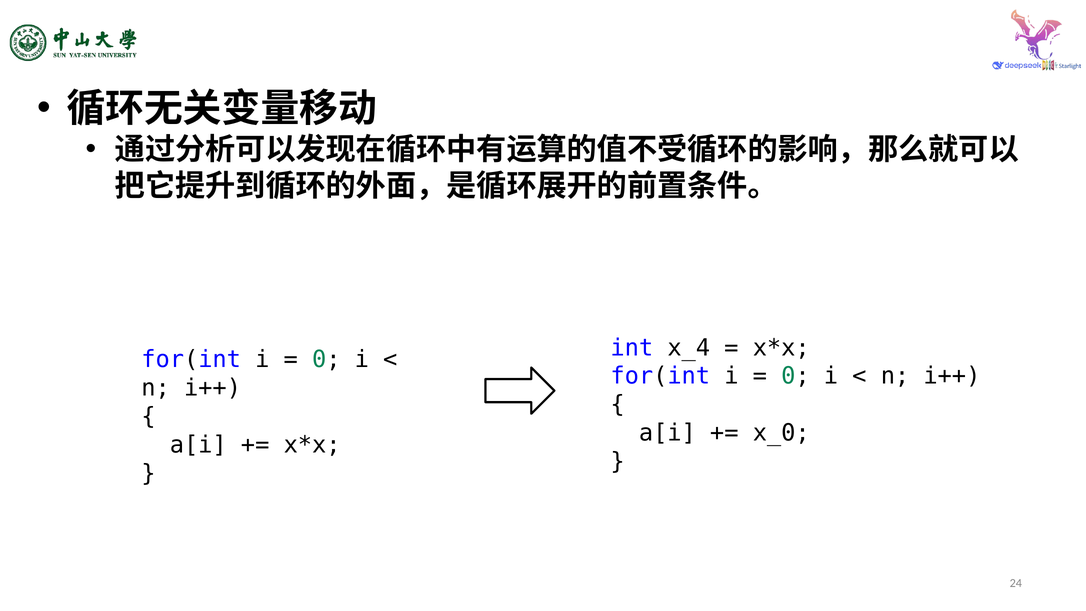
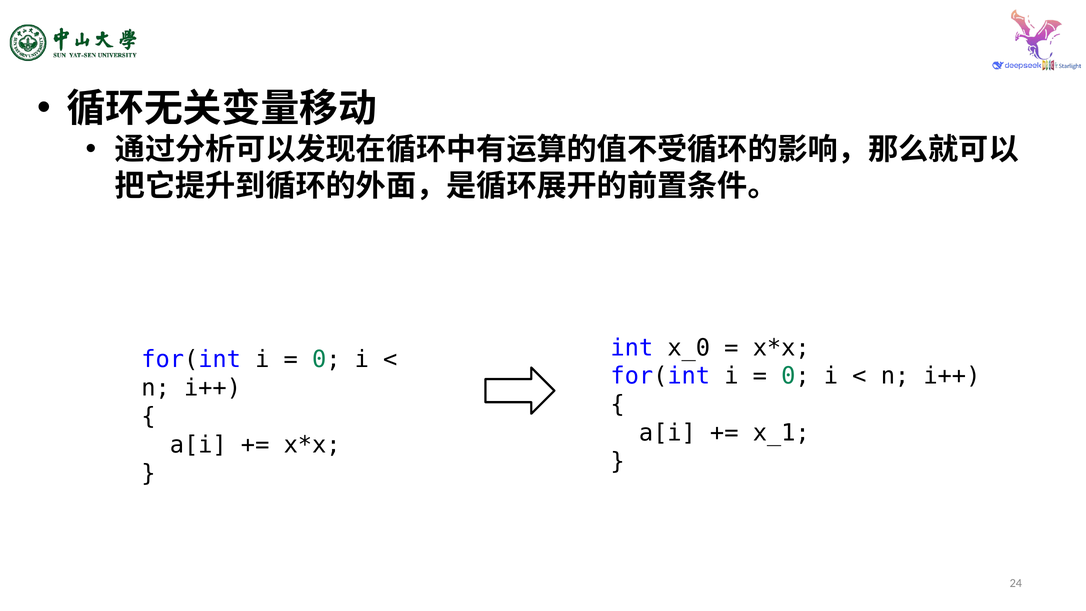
x_4: x_4 -> x_0
x_0: x_0 -> x_1
